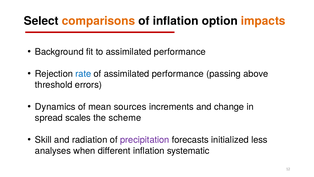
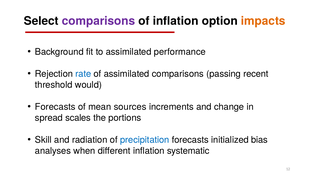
comparisons at (99, 21) colour: orange -> purple
of assimilated performance: performance -> comparisons
above: above -> recent
errors: errors -> would
Dynamics at (55, 107): Dynamics -> Forecasts
scheme: scheme -> portions
precipitation colour: purple -> blue
less: less -> bias
